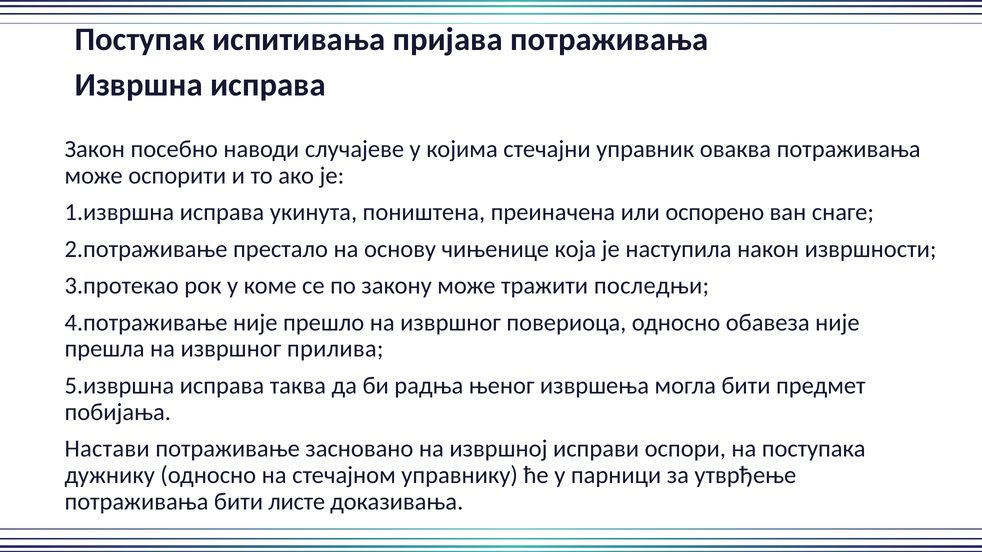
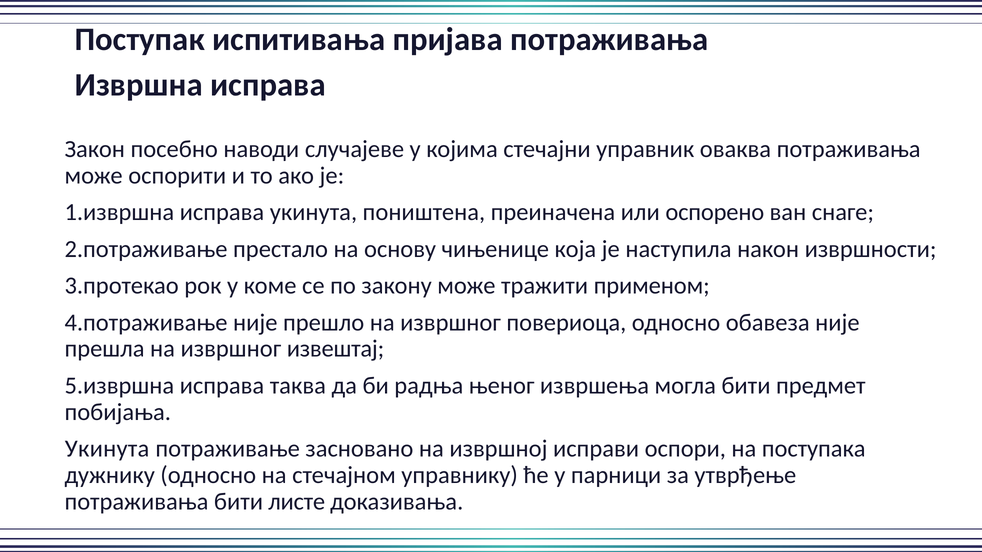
последњи: последњи -> применом
прилива: прилива -> извештај
Настави at (107, 449): Настави -> Укинута
